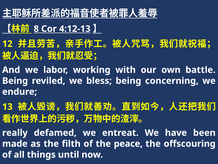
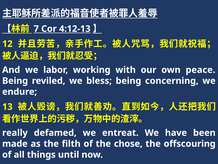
8: 8 -> 7
battle: battle -> peace
peace: peace -> chose
